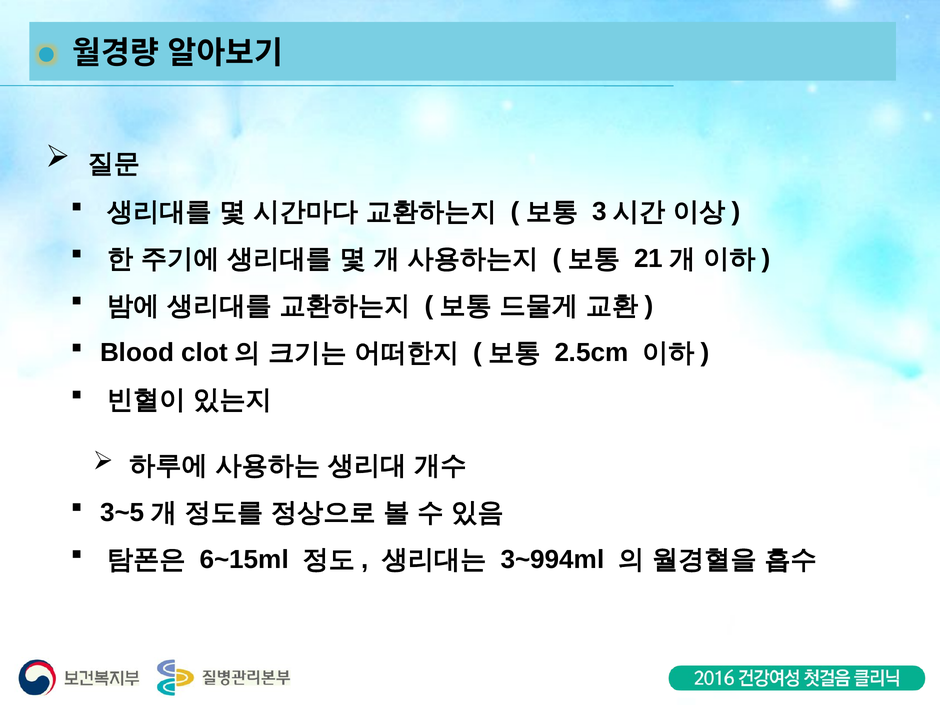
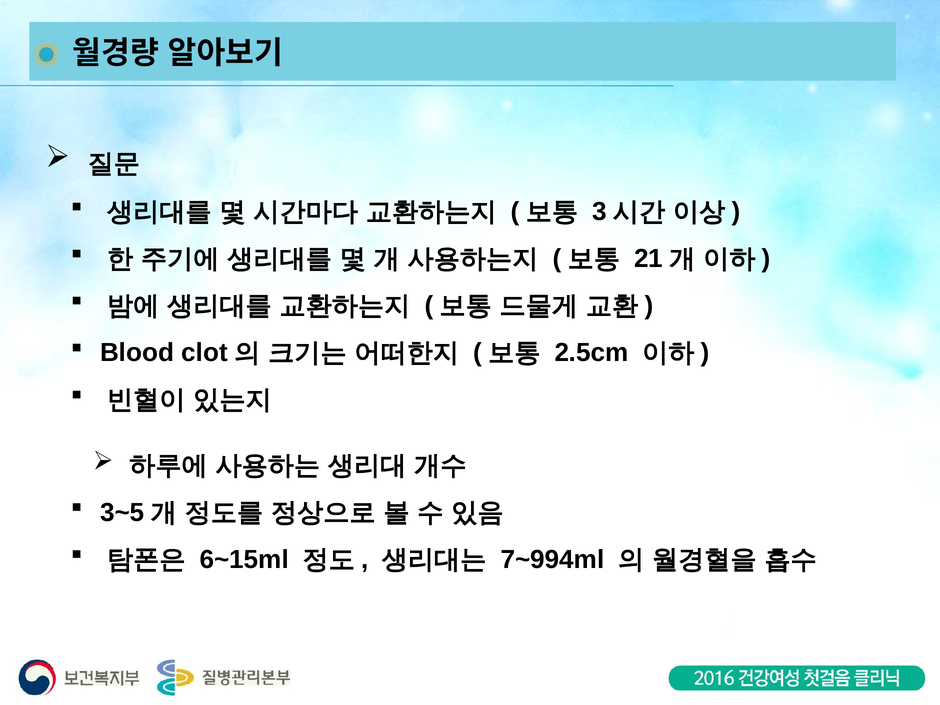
3~994ml: 3~994ml -> 7~994ml
